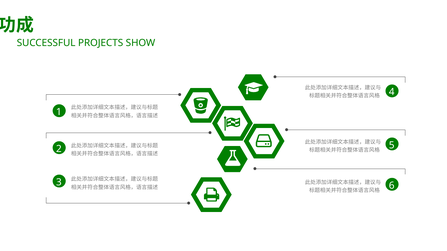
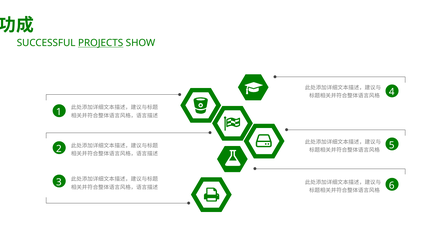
PROJECTS underline: none -> present
